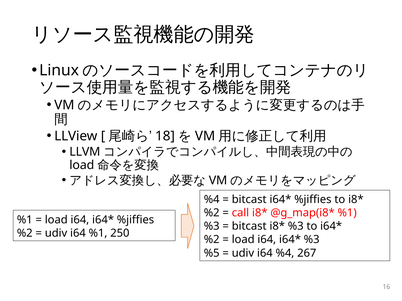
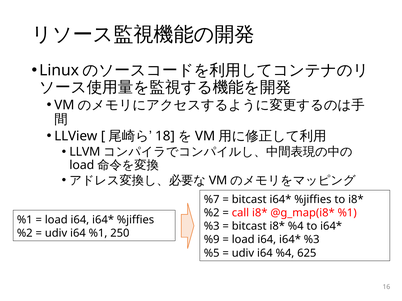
%4 at (212, 200): %4 -> %7
%3 at (296, 227): %3 -> %4
%2 at (212, 240): %2 -> %9
267: 267 -> 625
